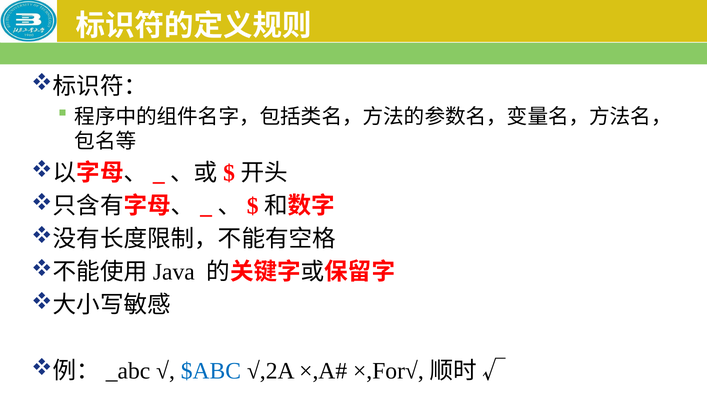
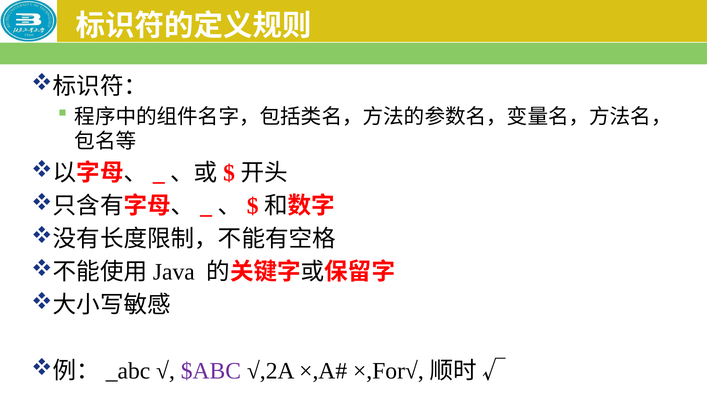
$ABC colour: blue -> purple
